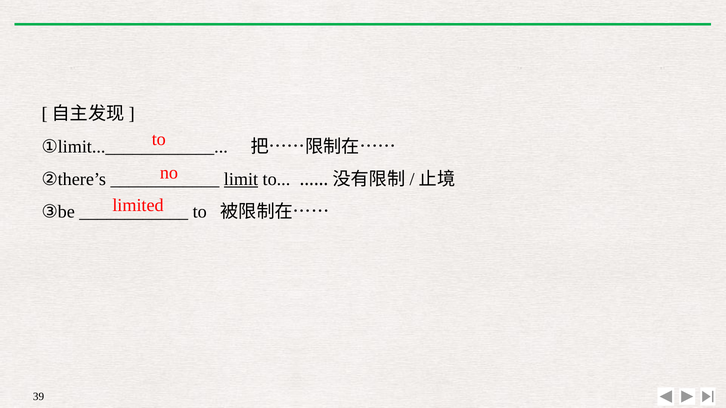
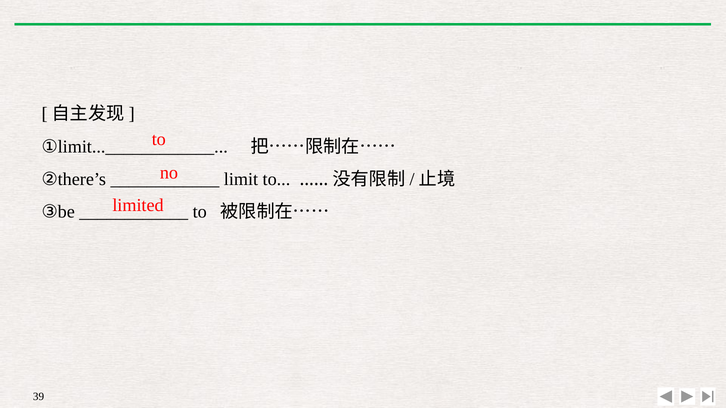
limit underline: present -> none
